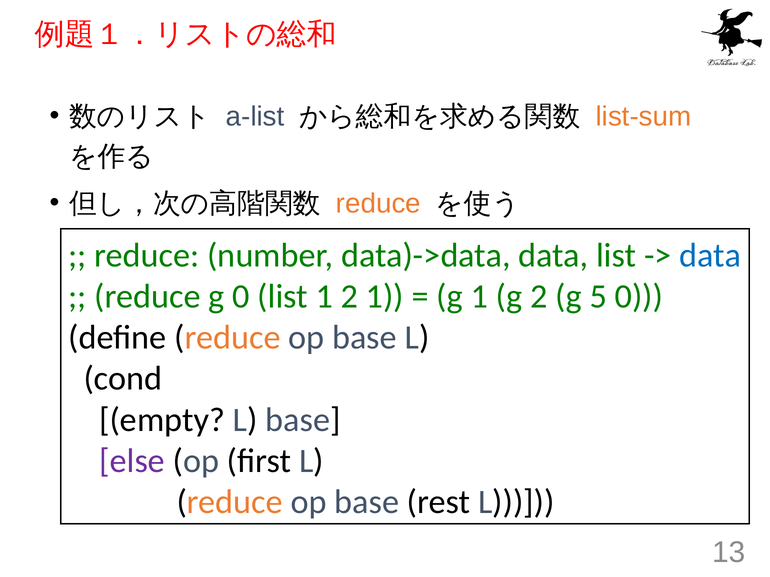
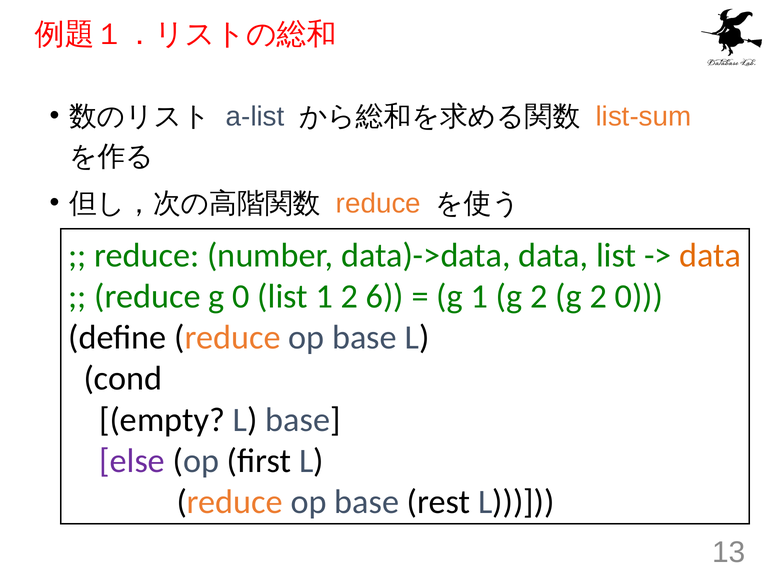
data at (710, 256) colour: blue -> orange
2 1: 1 -> 6
2 g 5: 5 -> 2
